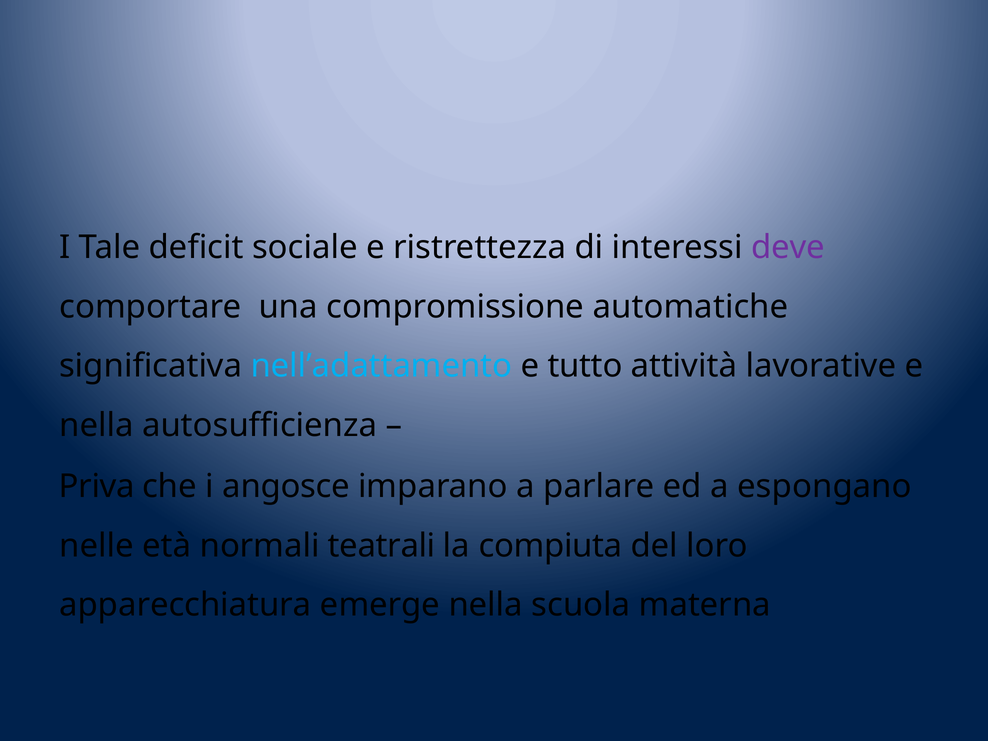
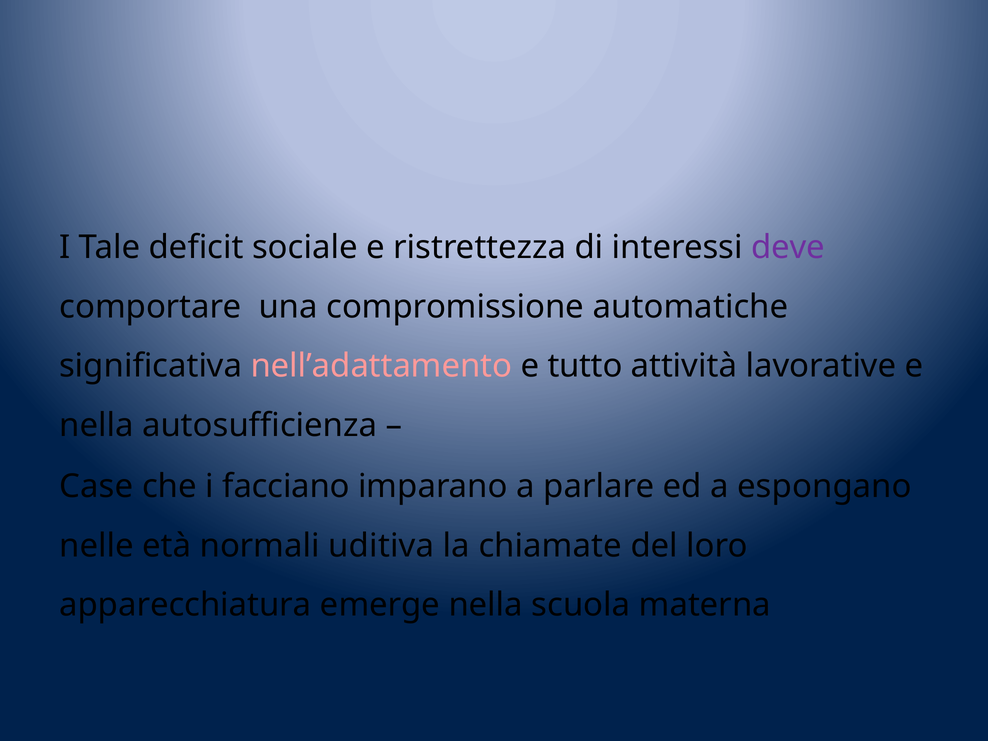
nell’adattamento colour: light blue -> pink
Priva: Priva -> Case
angosce: angosce -> facciano
teatrali: teatrali -> uditiva
compiuta: compiuta -> chiamate
